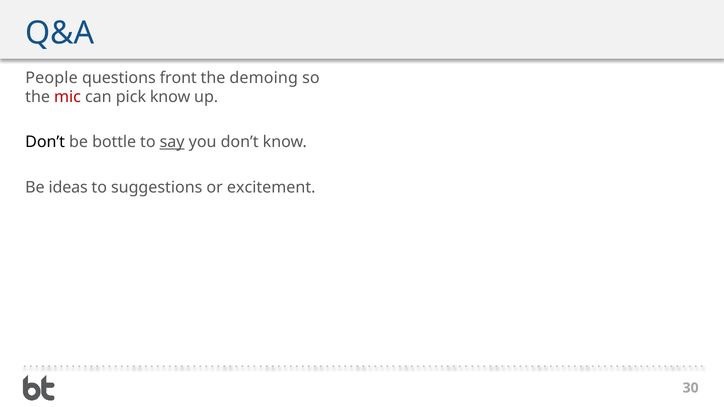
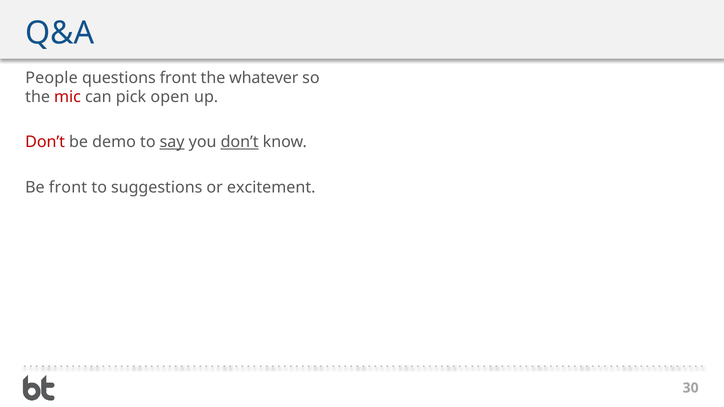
demoing: demoing -> whatever
pick know: know -> open
Don’t at (45, 142) colour: black -> red
bottle: bottle -> demo
don’t at (240, 142) underline: none -> present
Be ideas: ideas -> front
